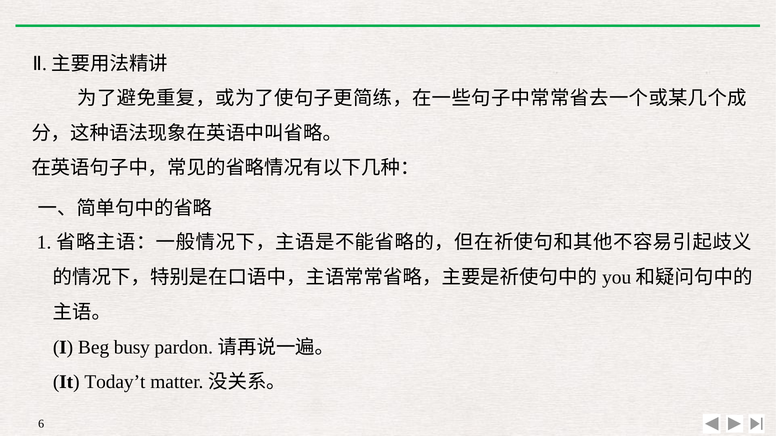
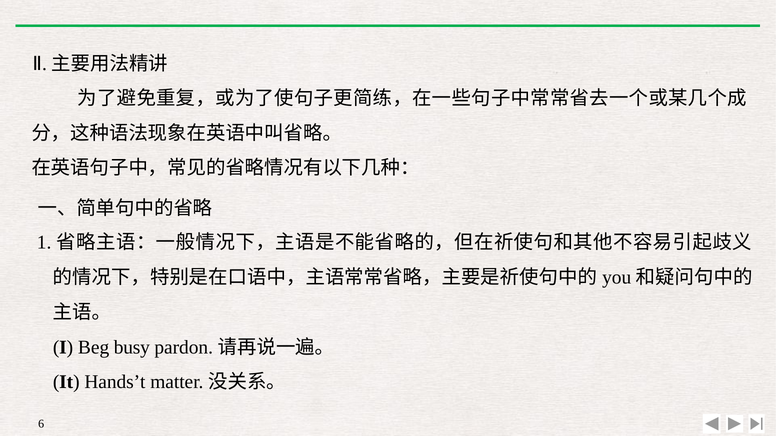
Today’t: Today’t -> Hands’t
